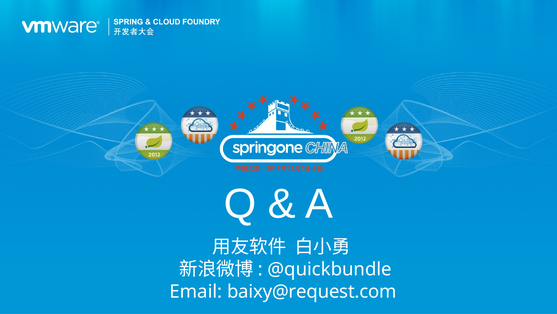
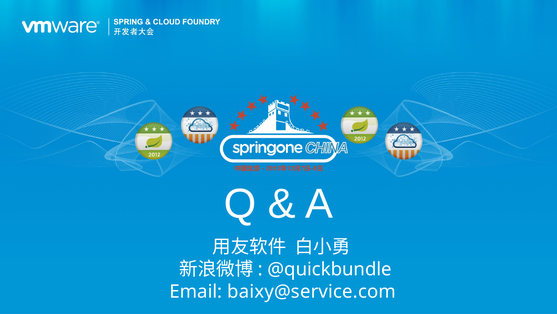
baixy@request.com: baixy@request.com -> baixy@service.com
